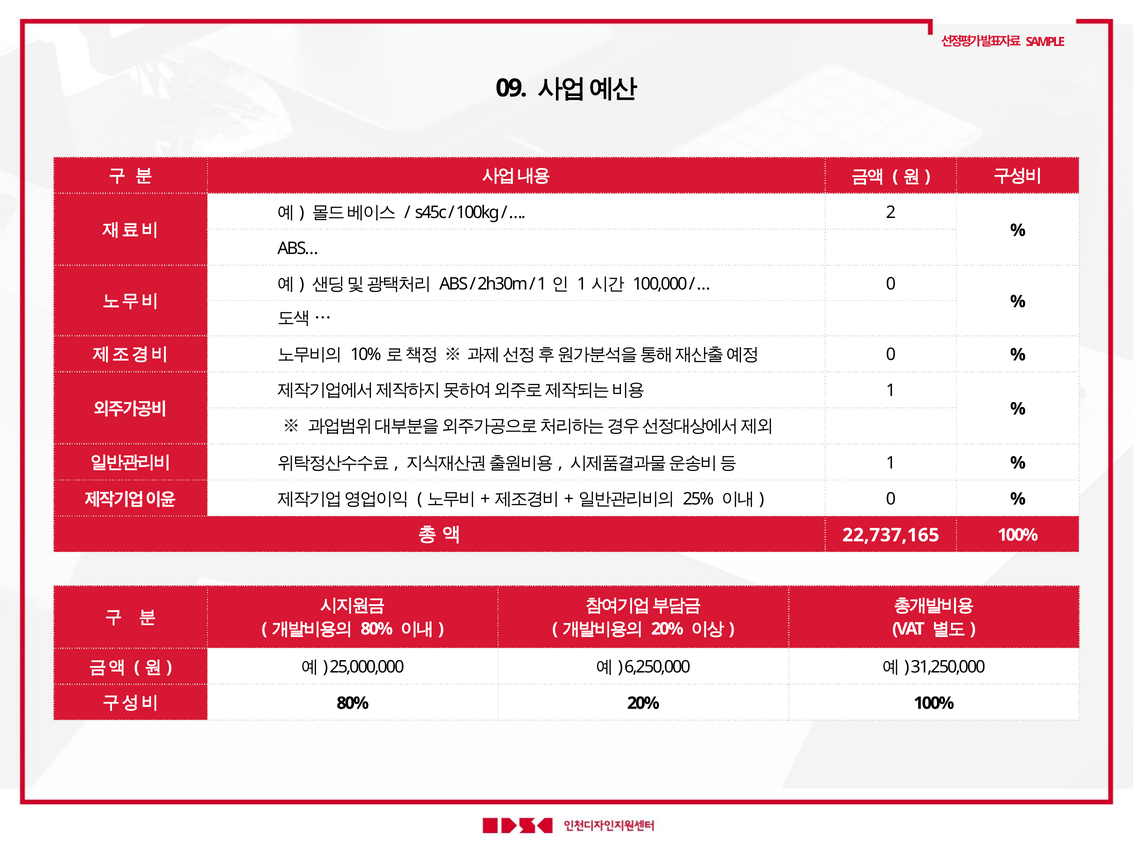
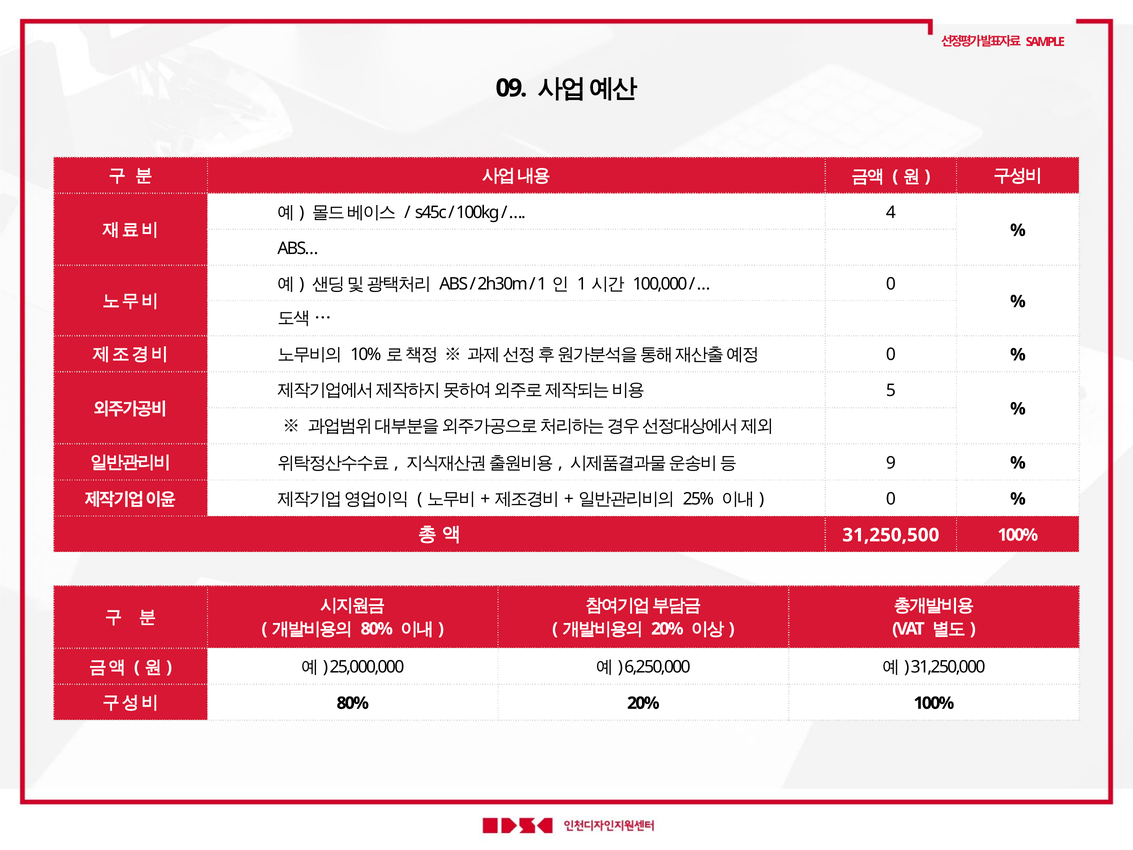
2: 2 -> 4
1 at (891, 391): 1 -> 5
1 at (891, 463): 1 -> 9
22,737,165: 22,737,165 -> 31,250,500
